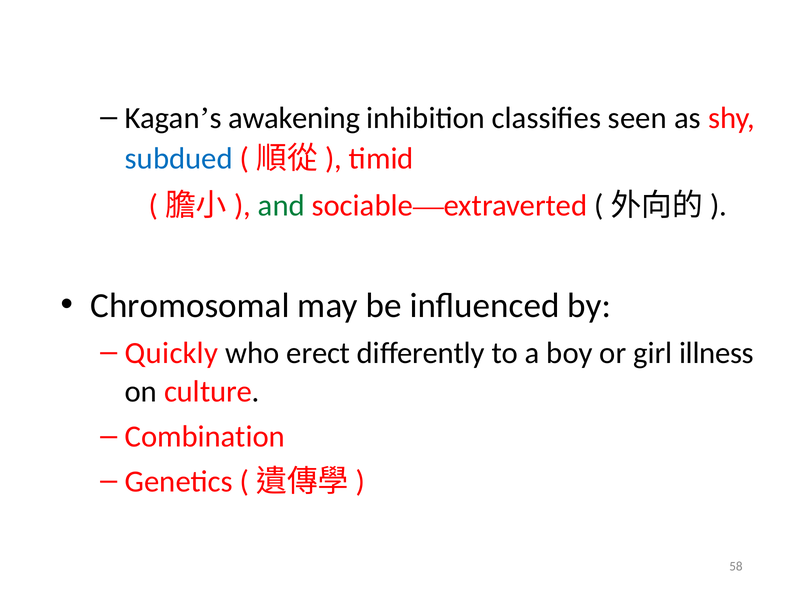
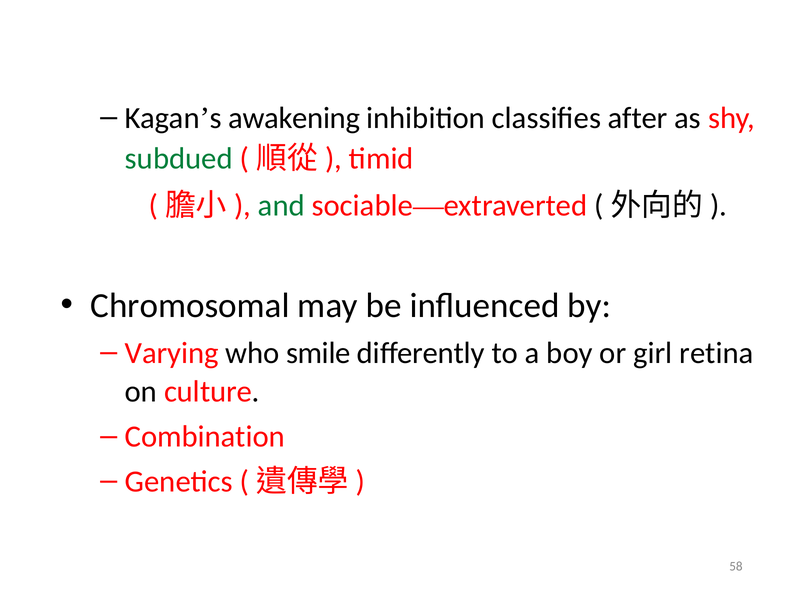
seen: seen -> after
subdued colour: blue -> green
Quickly: Quickly -> Varying
erect: erect -> smile
illness: illness -> retina
